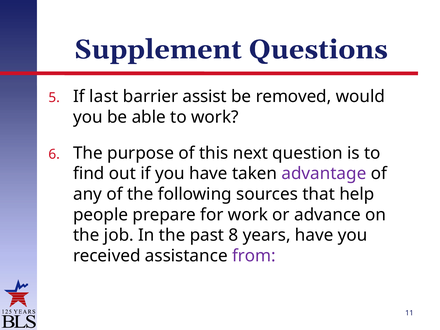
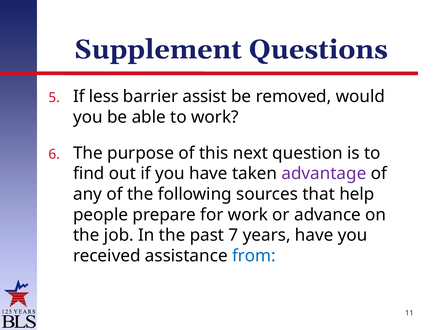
last: last -> less
8: 8 -> 7
from colour: purple -> blue
